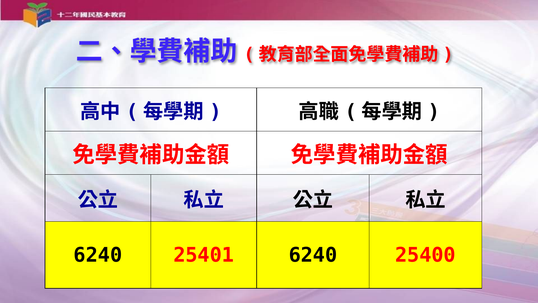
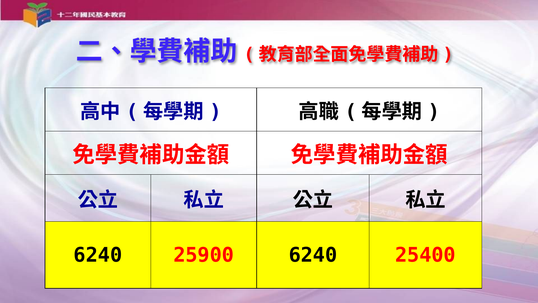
25401: 25401 -> 25900
